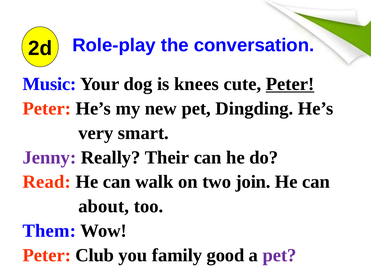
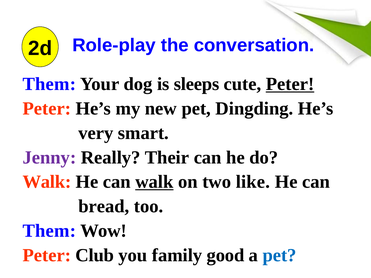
Music at (49, 84): Music -> Them
knees: knees -> sleeps
Read at (47, 182): Read -> Walk
walk at (154, 182) underline: none -> present
join: join -> like
about: about -> bread
pet at (280, 255) colour: purple -> blue
